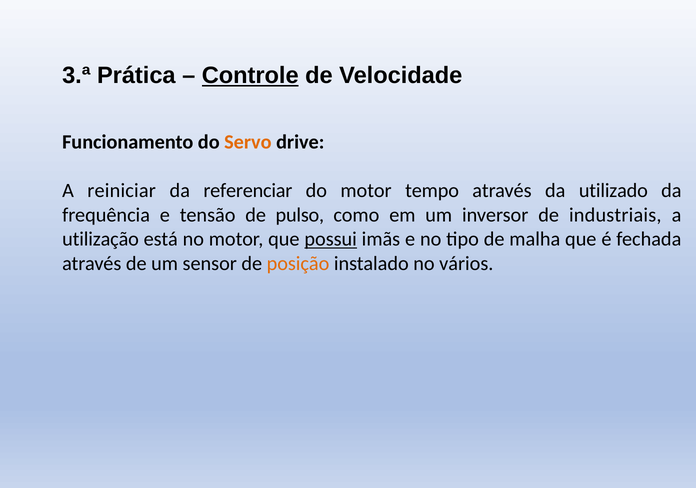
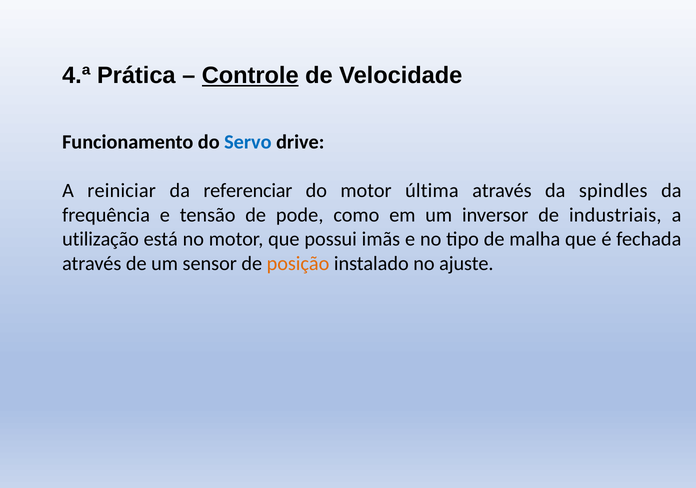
3.ª: 3.ª -> 4.ª
Servo colour: orange -> blue
tempo: tempo -> última
utilizado: utilizado -> spindles
pulso: pulso -> pode
possui underline: present -> none
vários: vários -> ajuste
